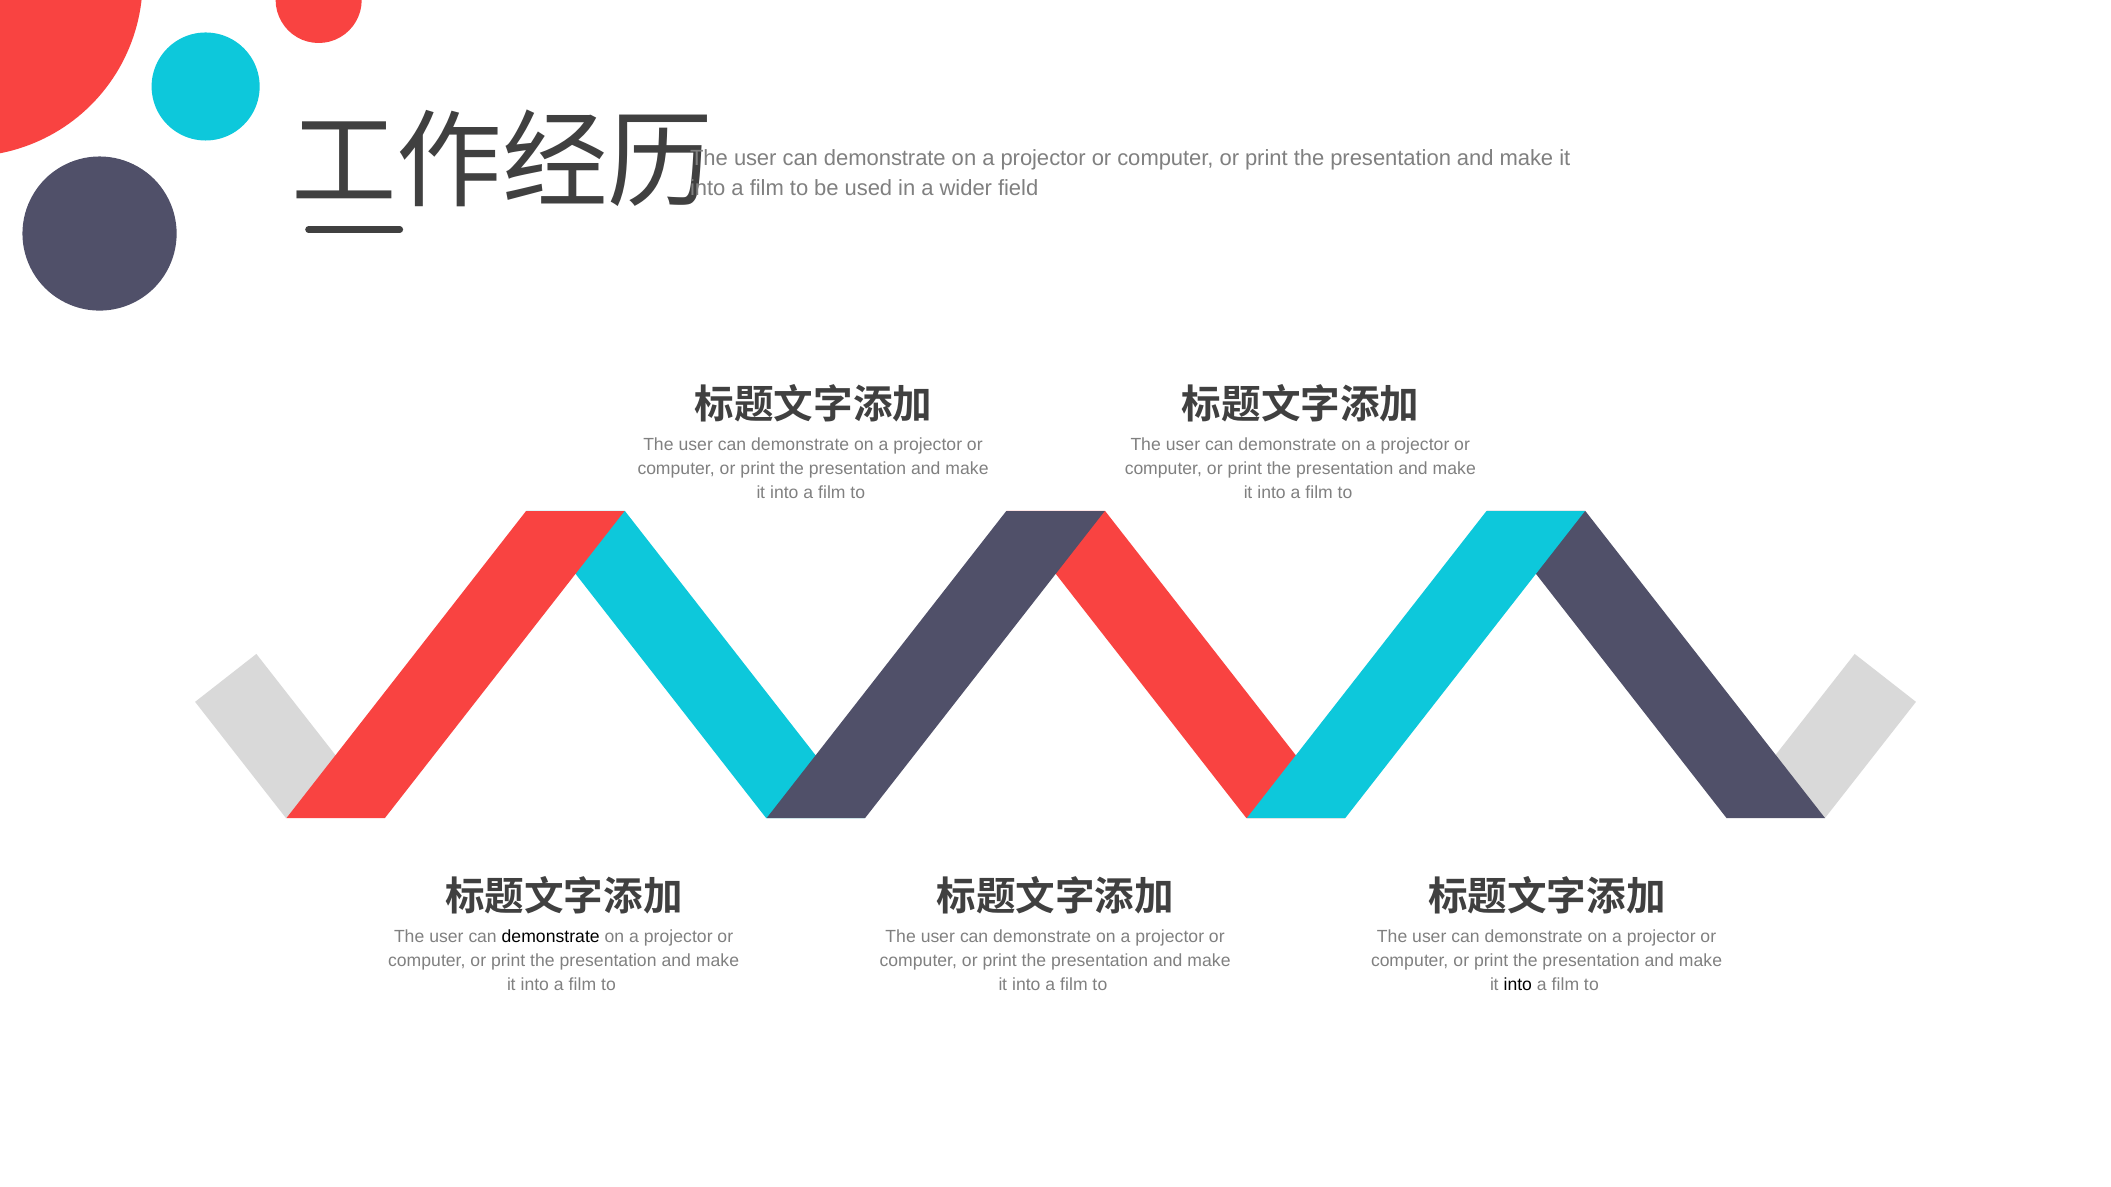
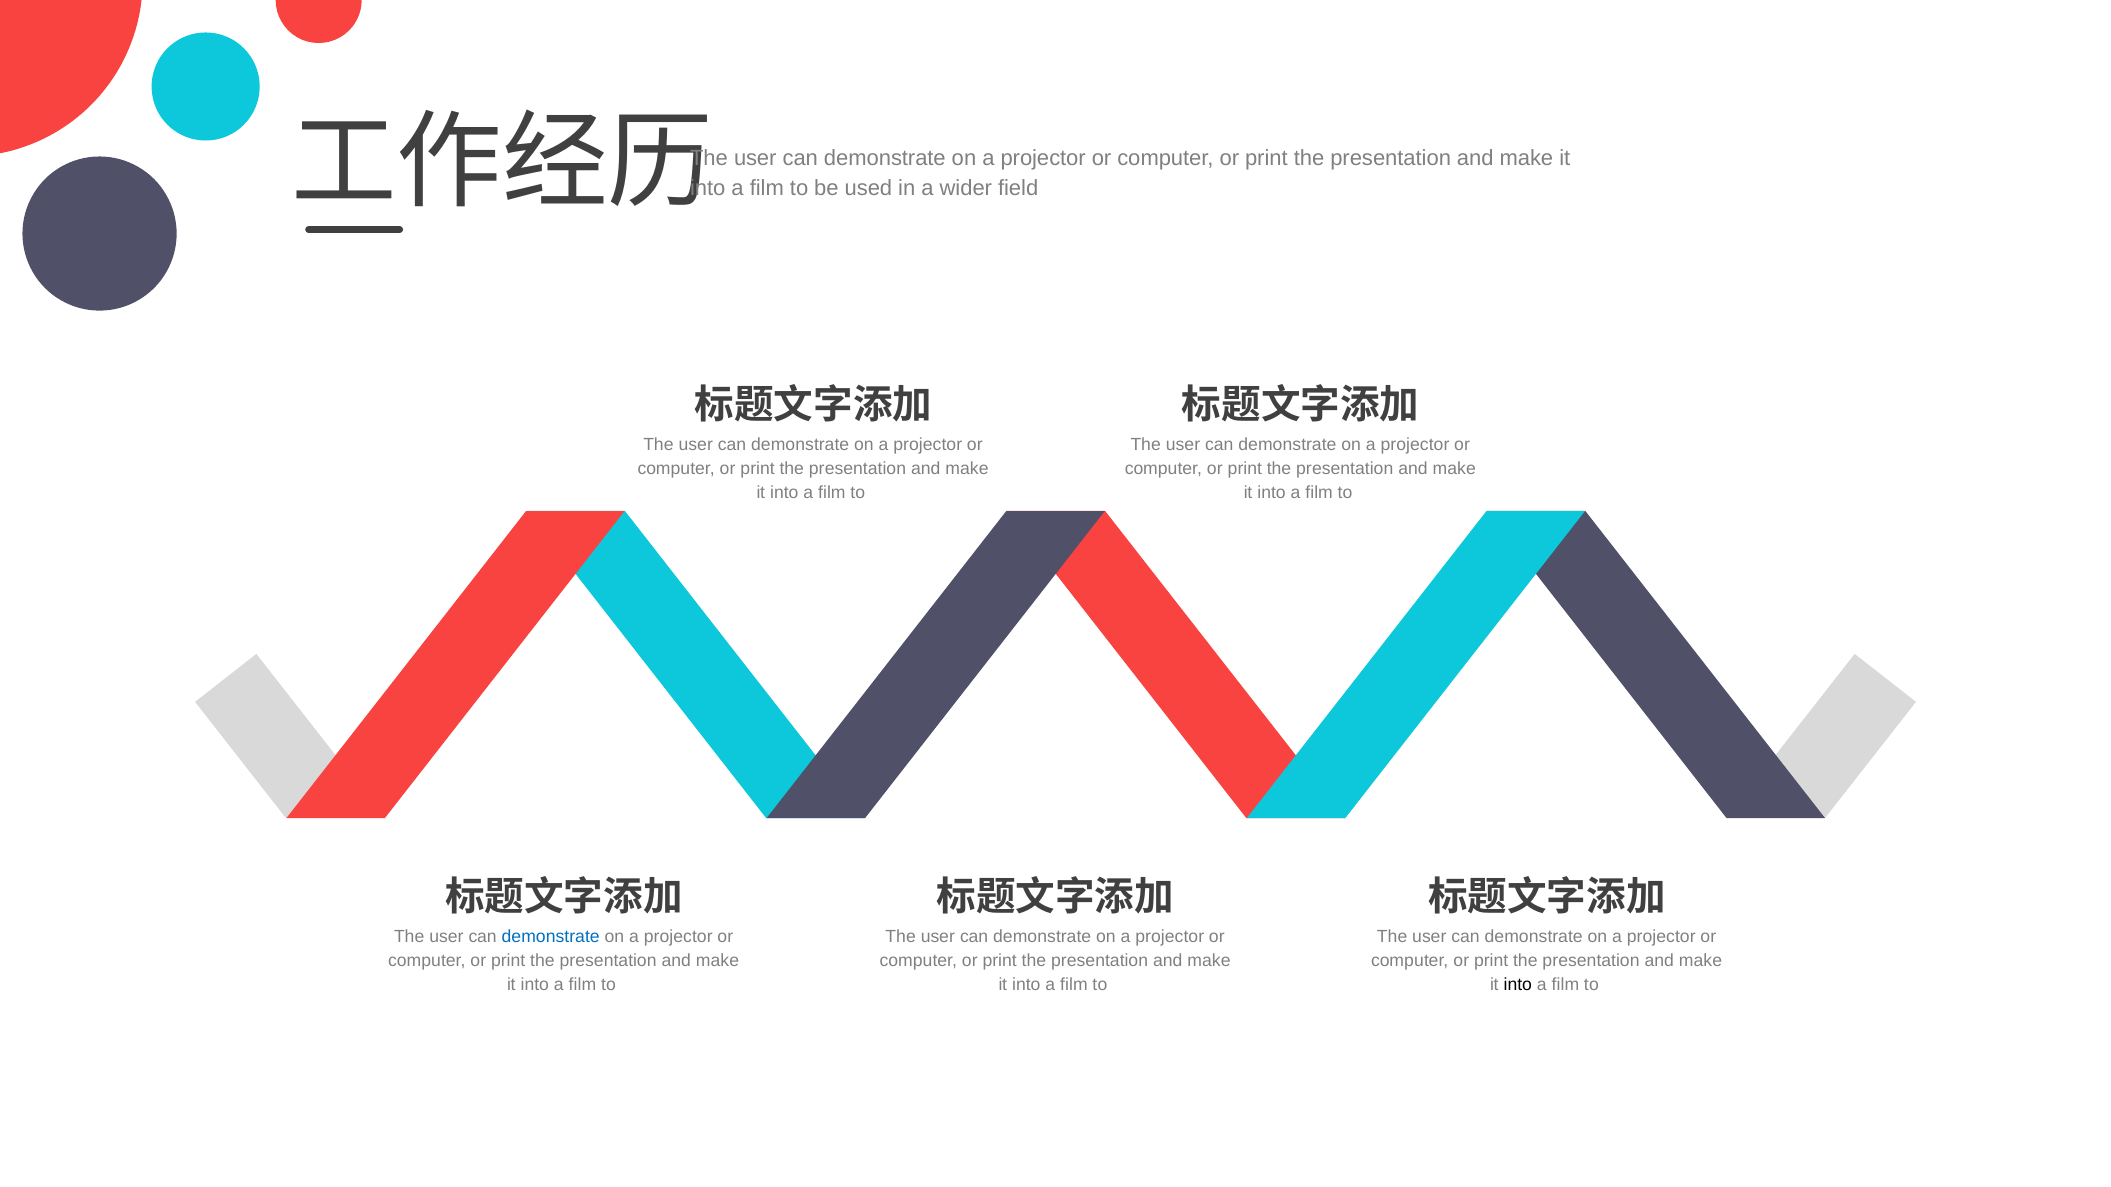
demonstrate at (551, 937) colour: black -> blue
